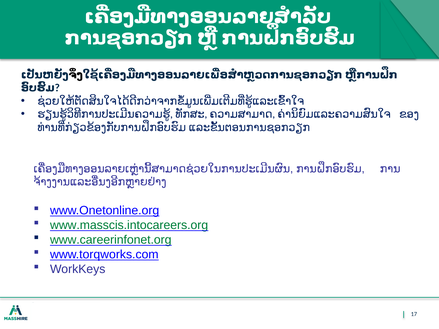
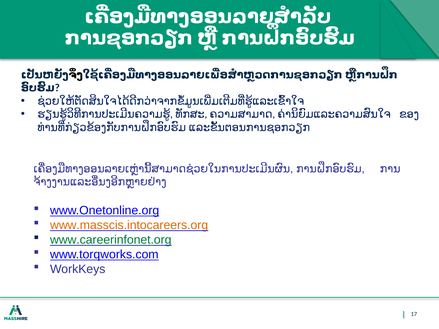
www.masscis.intocareers.org colour: green -> orange
